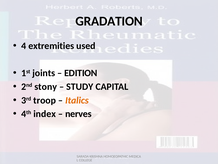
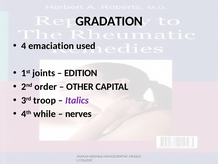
extremities: extremities -> emaciation
stony: stony -> order
STUDY: STUDY -> OTHER
Italics colour: orange -> purple
index: index -> while
